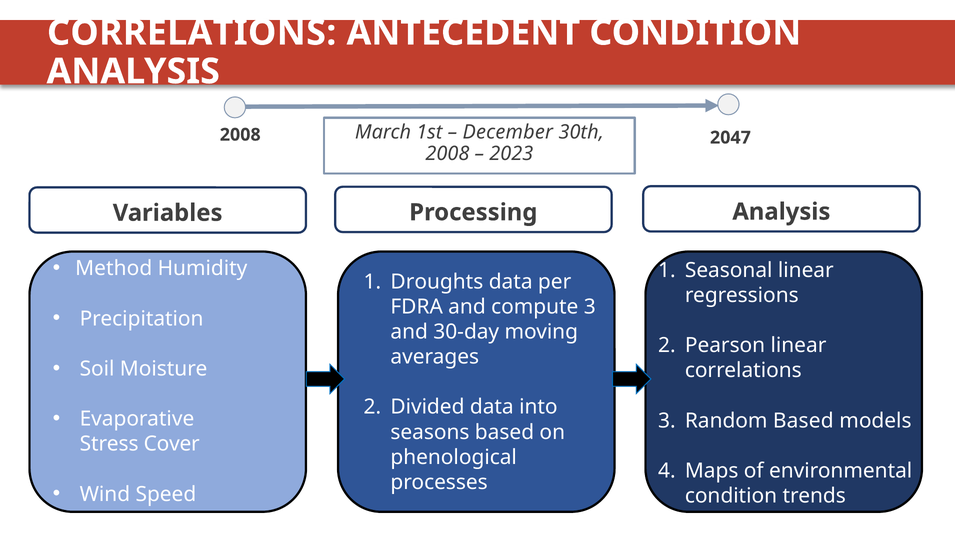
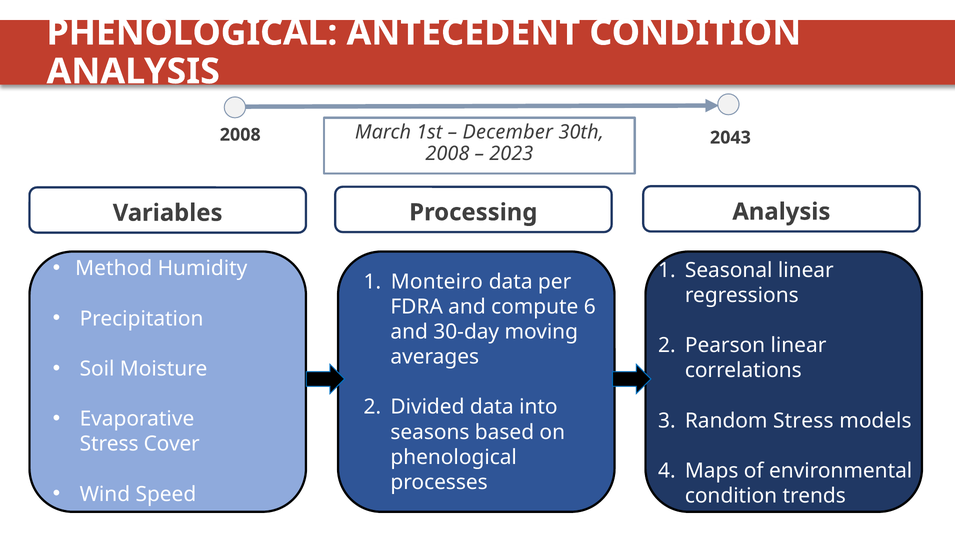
CORRELATIONS at (192, 33): CORRELATIONS -> PHENOLOGICAL
2047: 2047 -> 2043
Droughts: Droughts -> Monteiro
compute 3: 3 -> 6
Random Based: Based -> Stress
